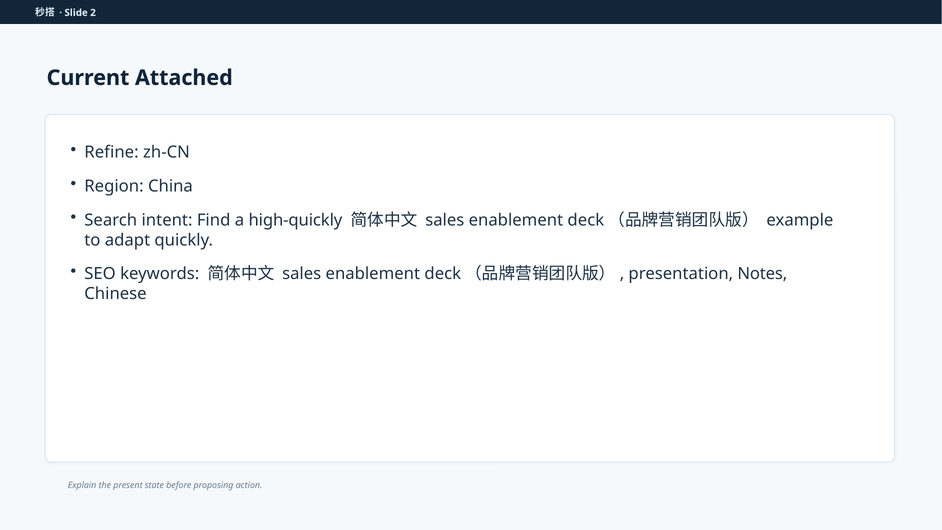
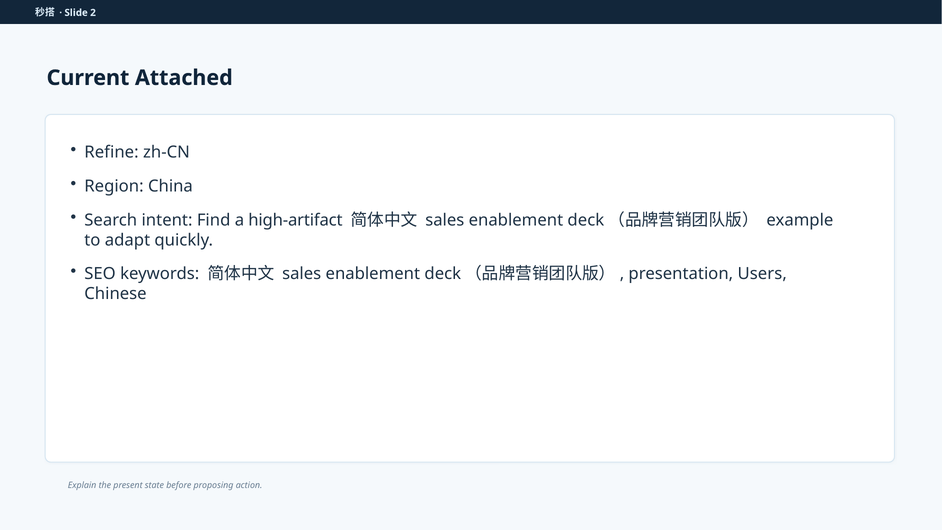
high-quickly: high-quickly -> high-artifact
Notes: Notes -> Users
